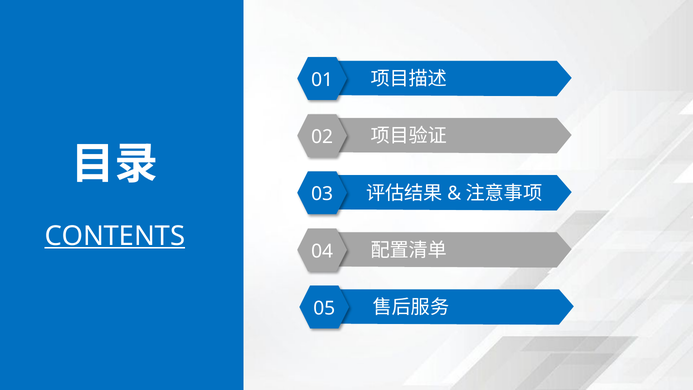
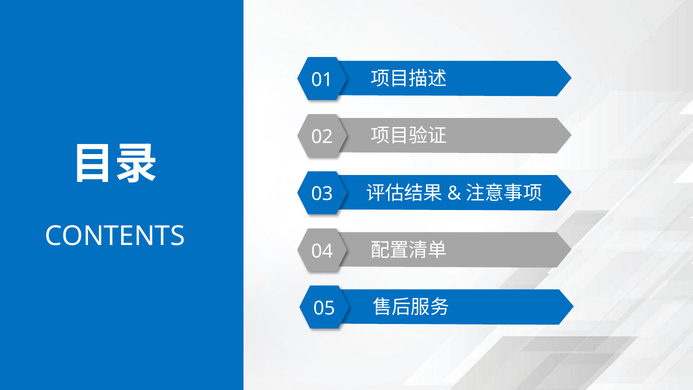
CONTENTS underline: present -> none
